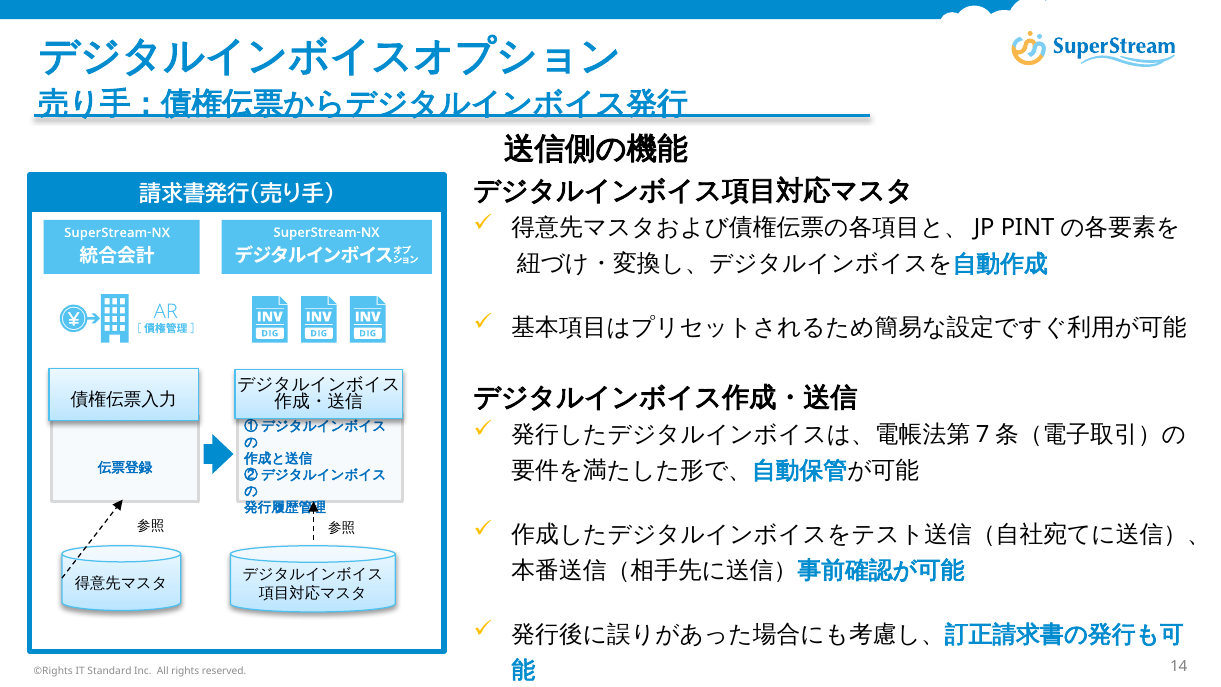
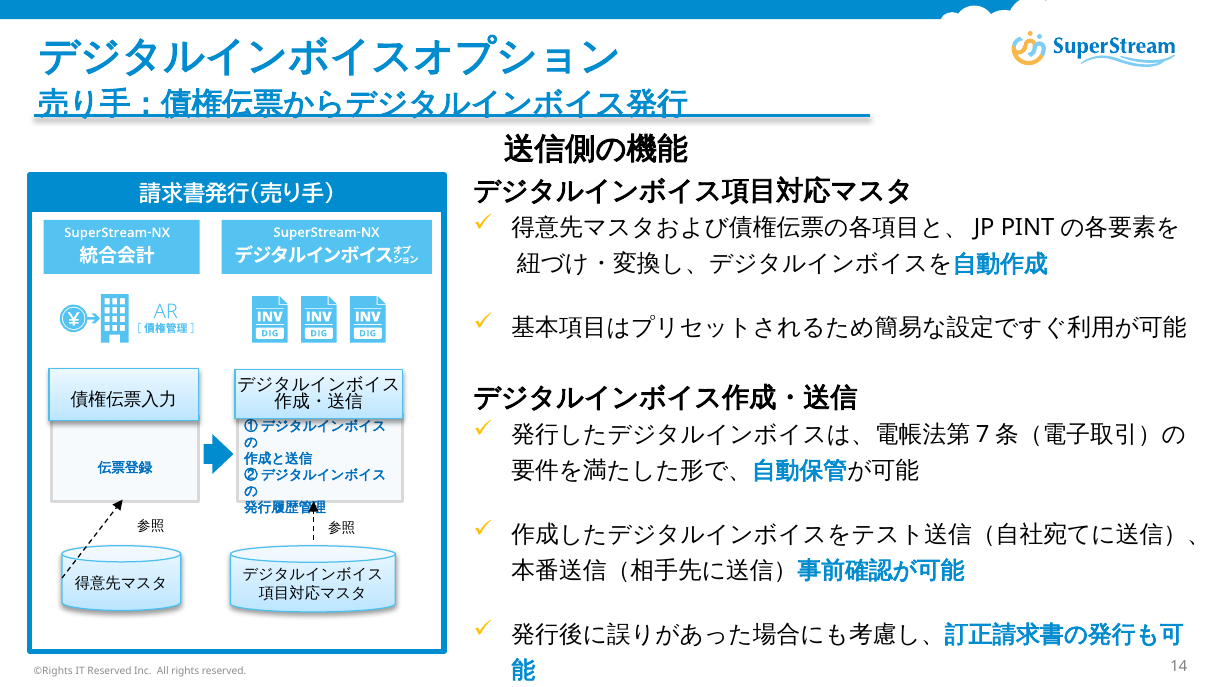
IT Standard: Standard -> Reserved
